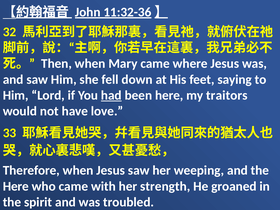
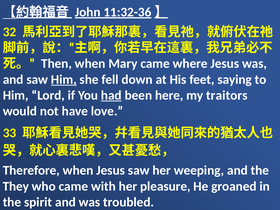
Him at (64, 79) underline: none -> present
Here at (16, 186): Here -> They
strength: strength -> pleasure
